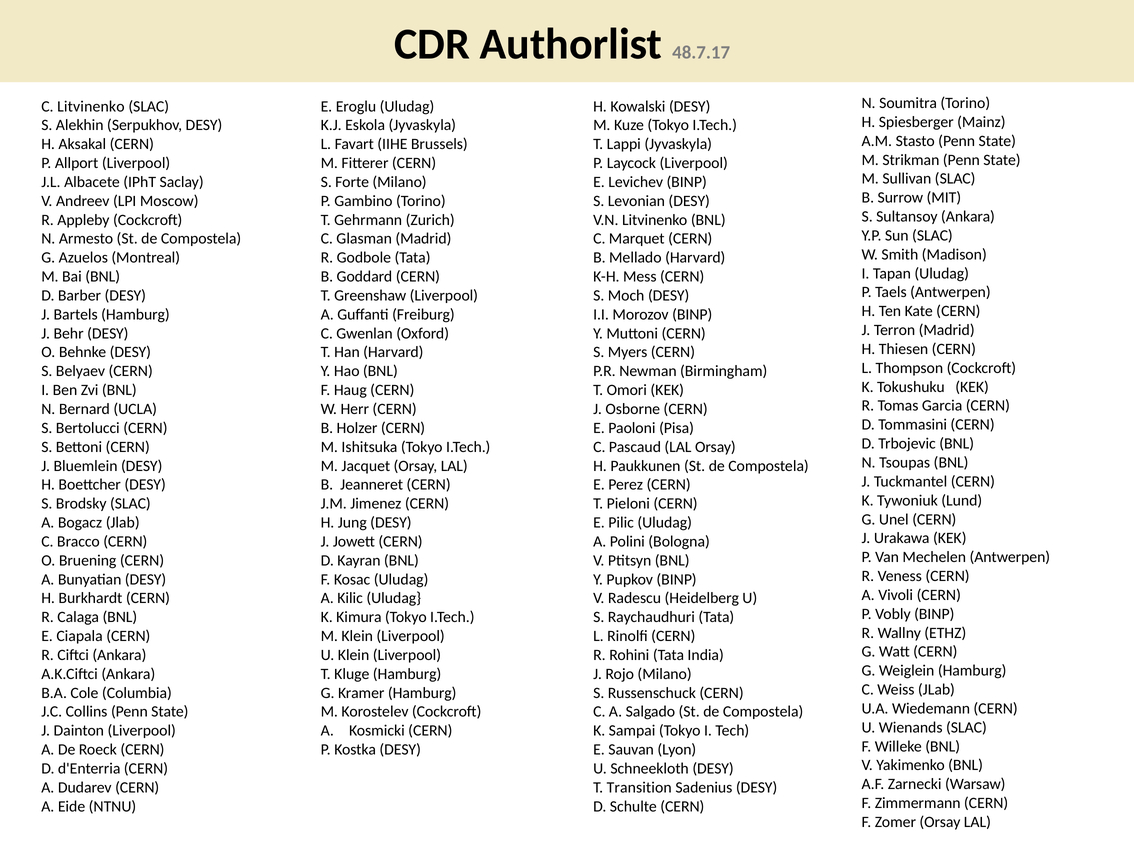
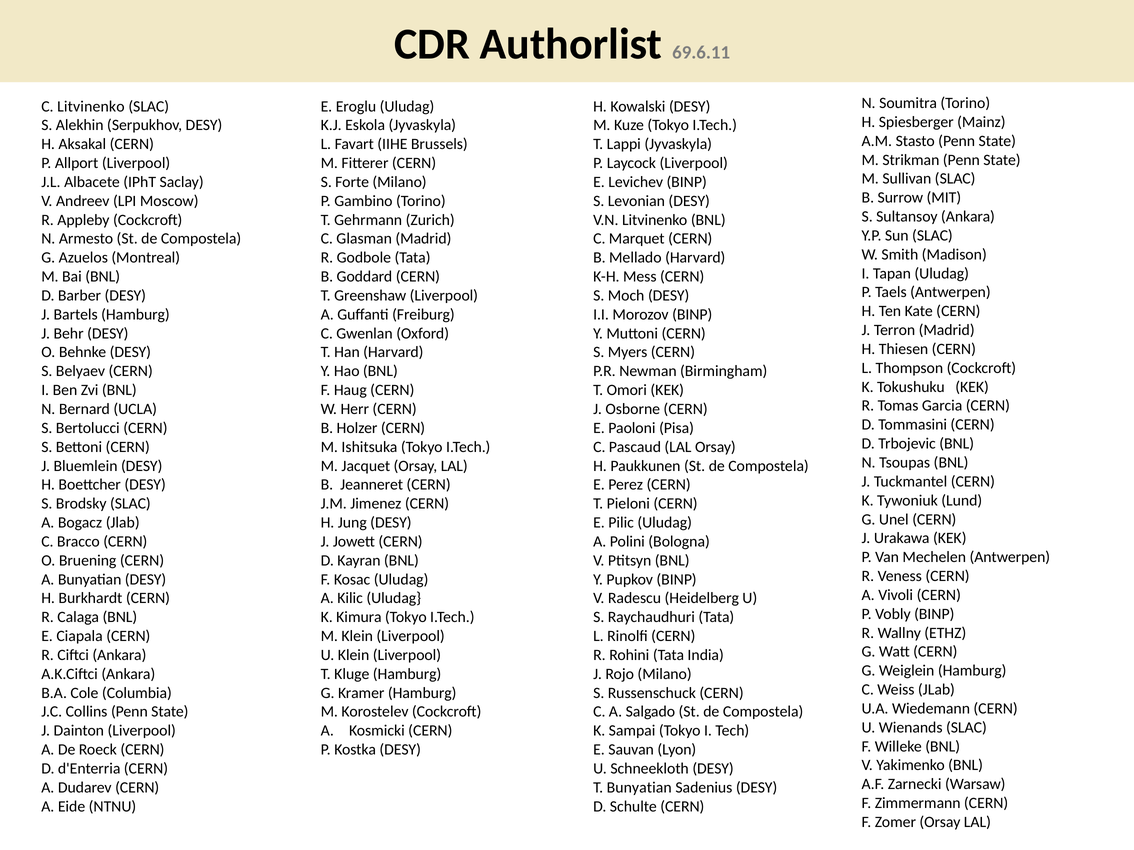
48.7.17: 48.7.17 -> 69.6.11
T Transition: Transition -> Bunyatian
